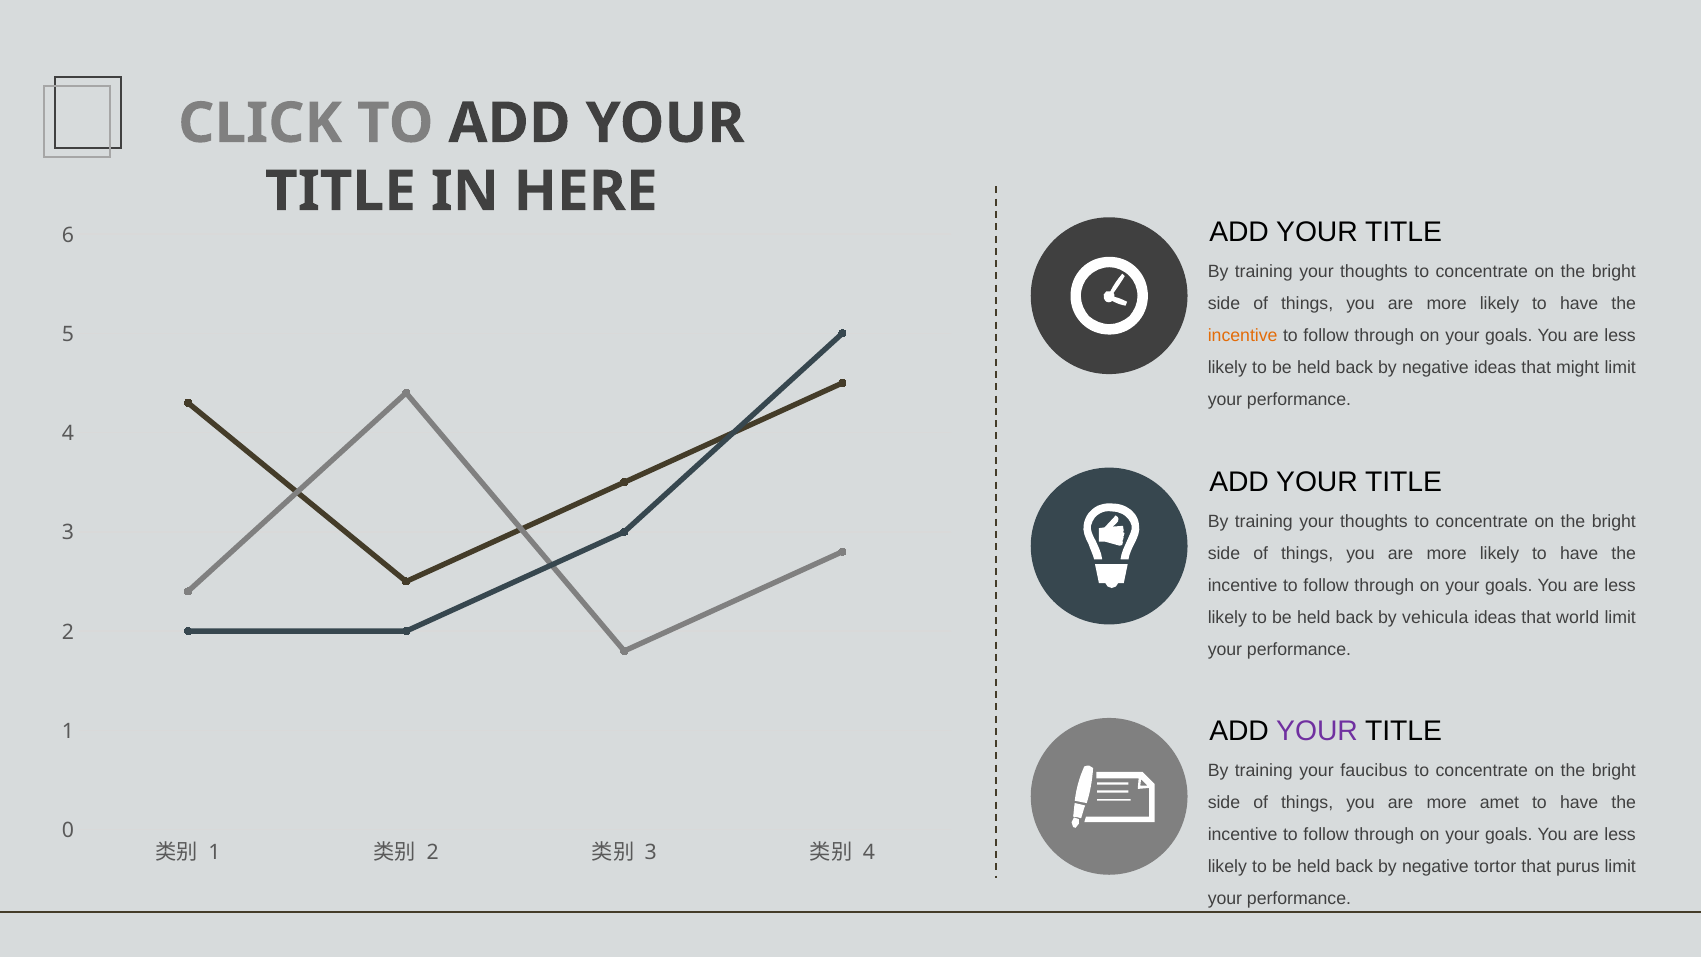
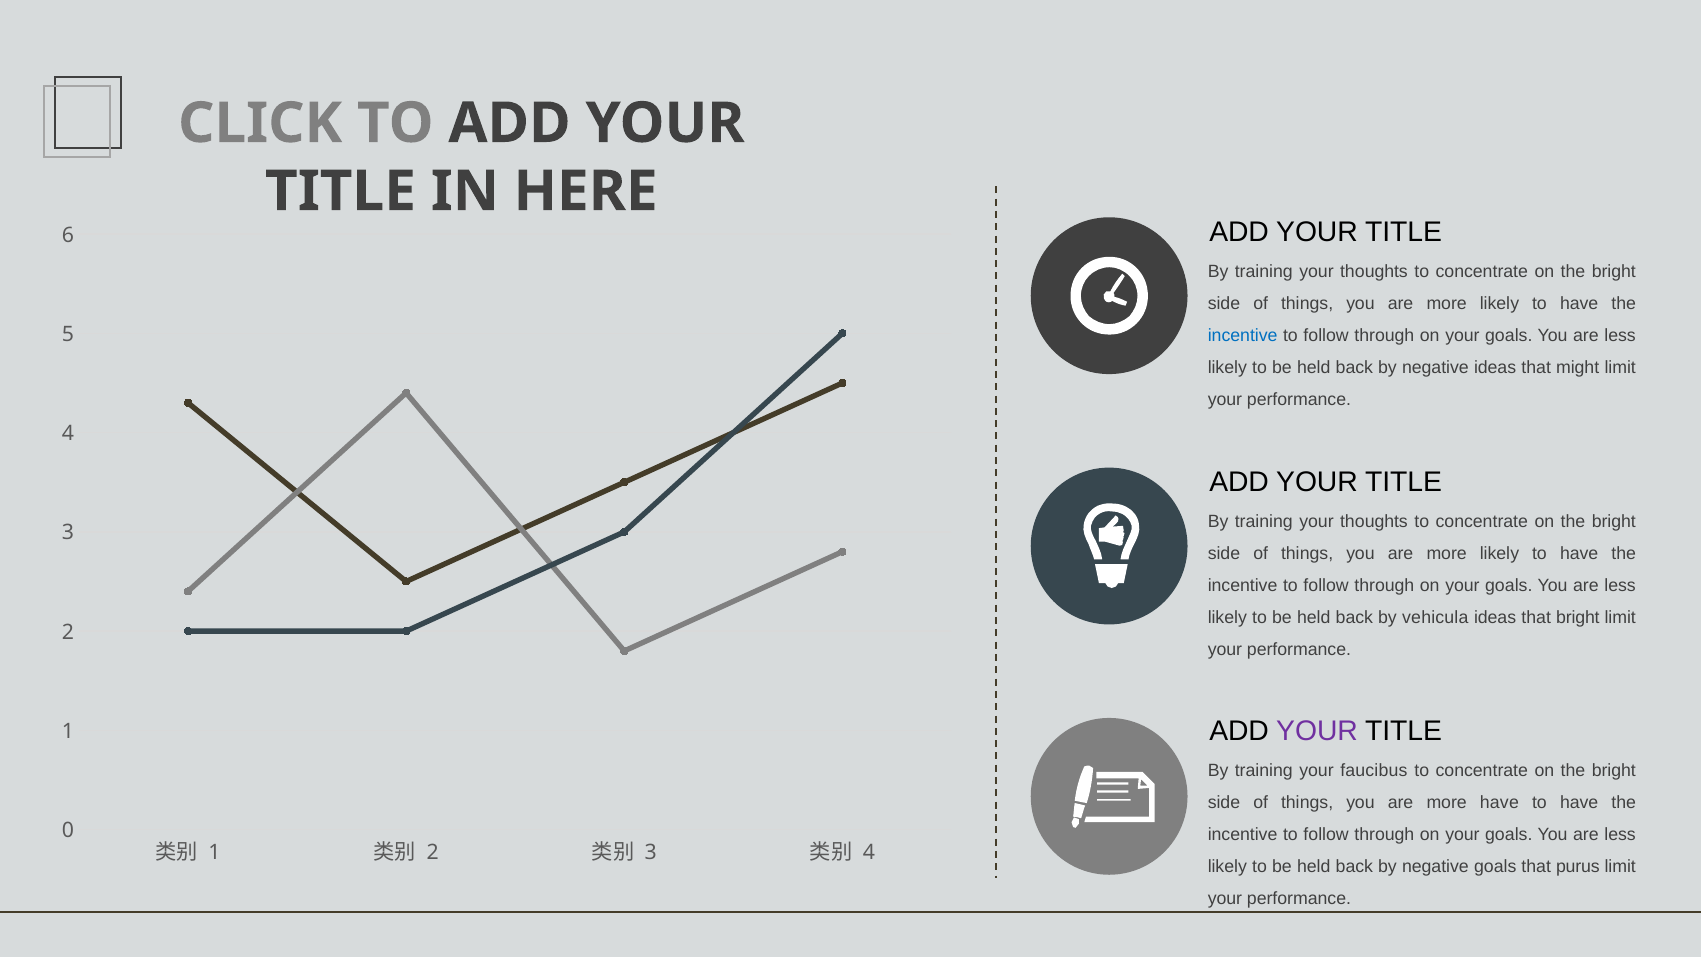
incentive at (1243, 336) colour: orange -> blue
that world: world -> bright
more amet: amet -> have
negative tortor: tortor -> goals
